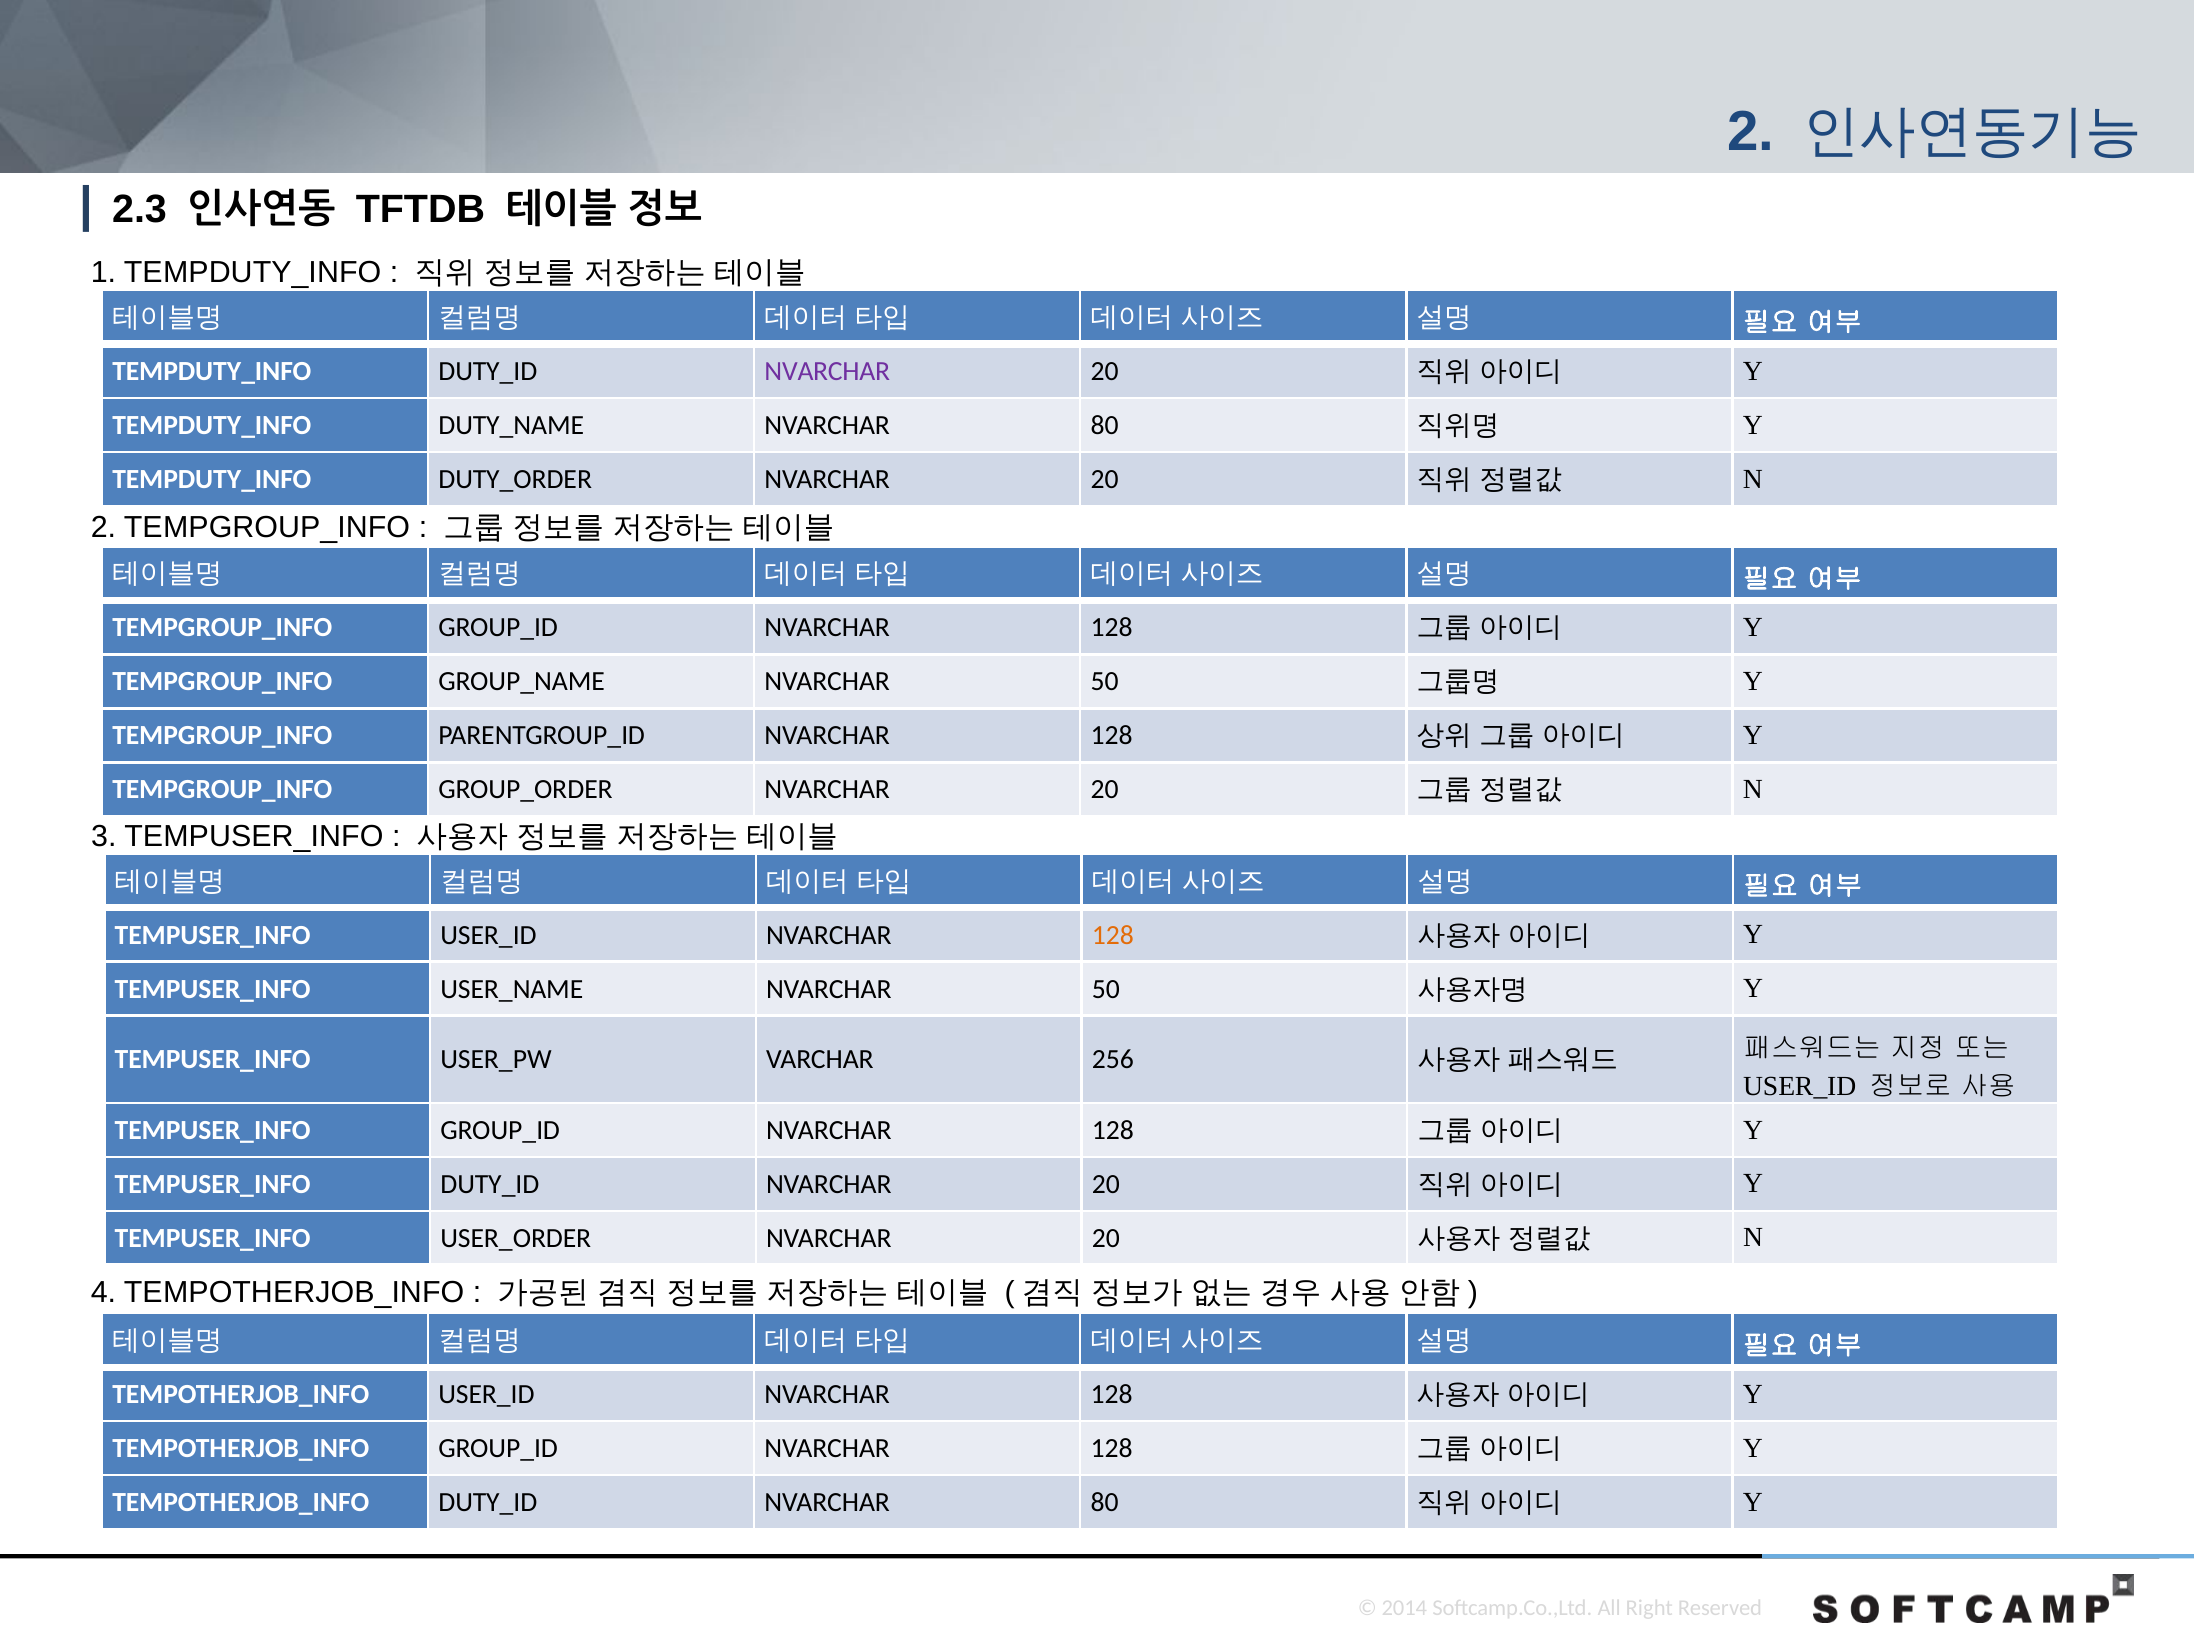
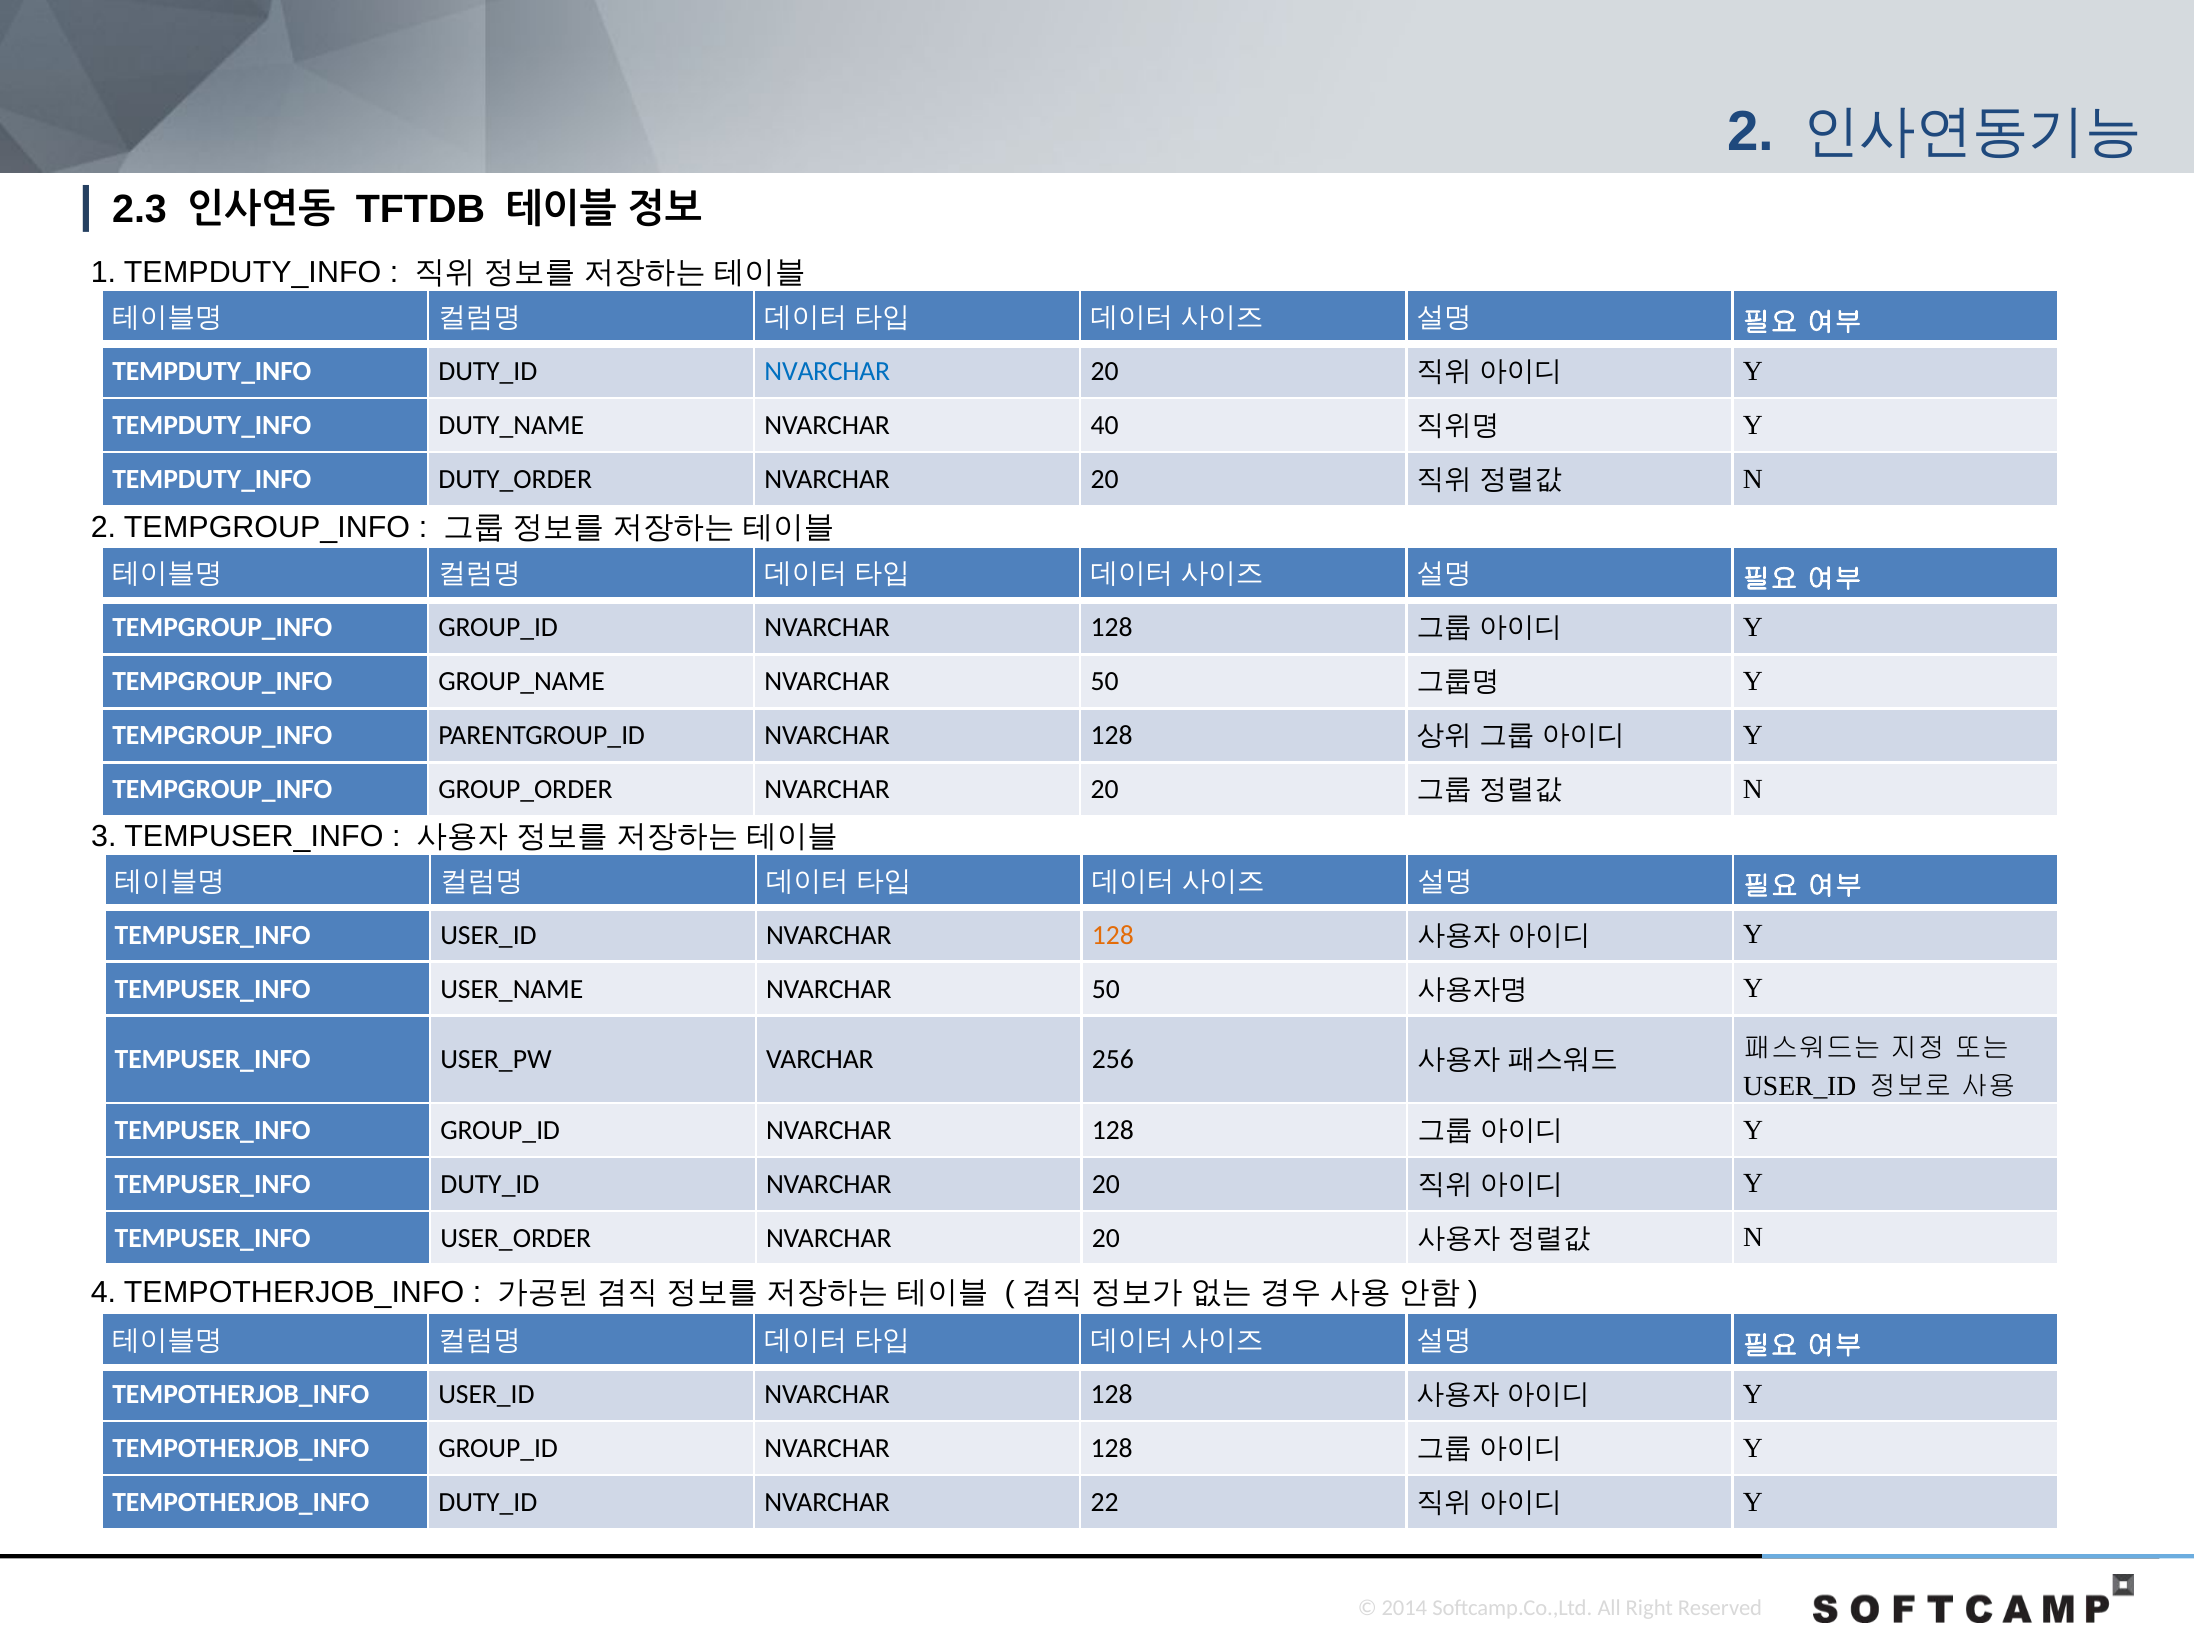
NVARCHAR at (827, 371) colour: purple -> blue
80 at (1105, 425): 80 -> 40
80 at (1105, 1503): 80 -> 22
